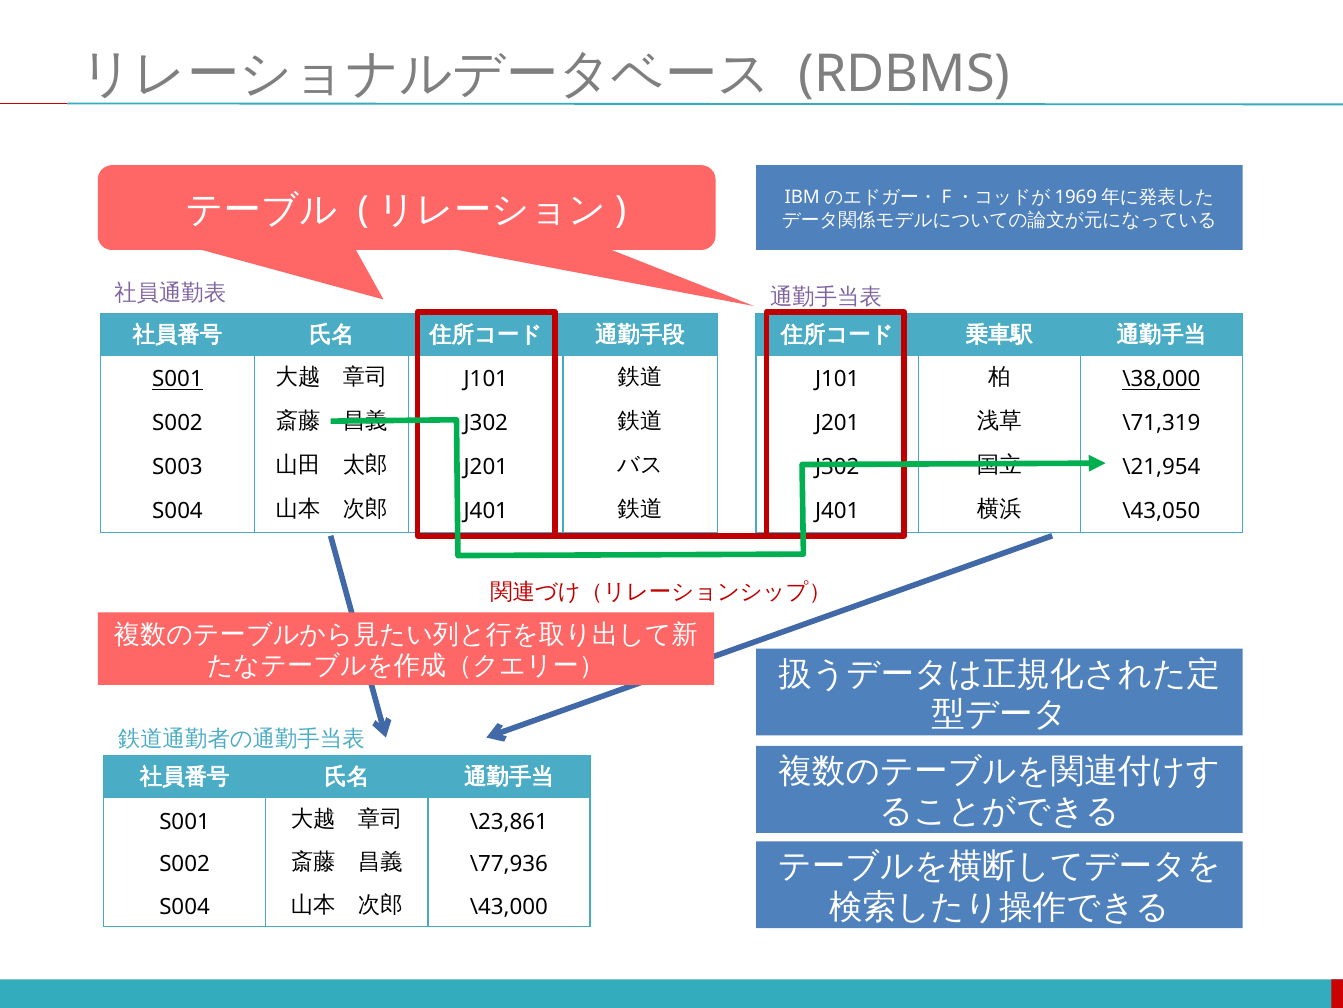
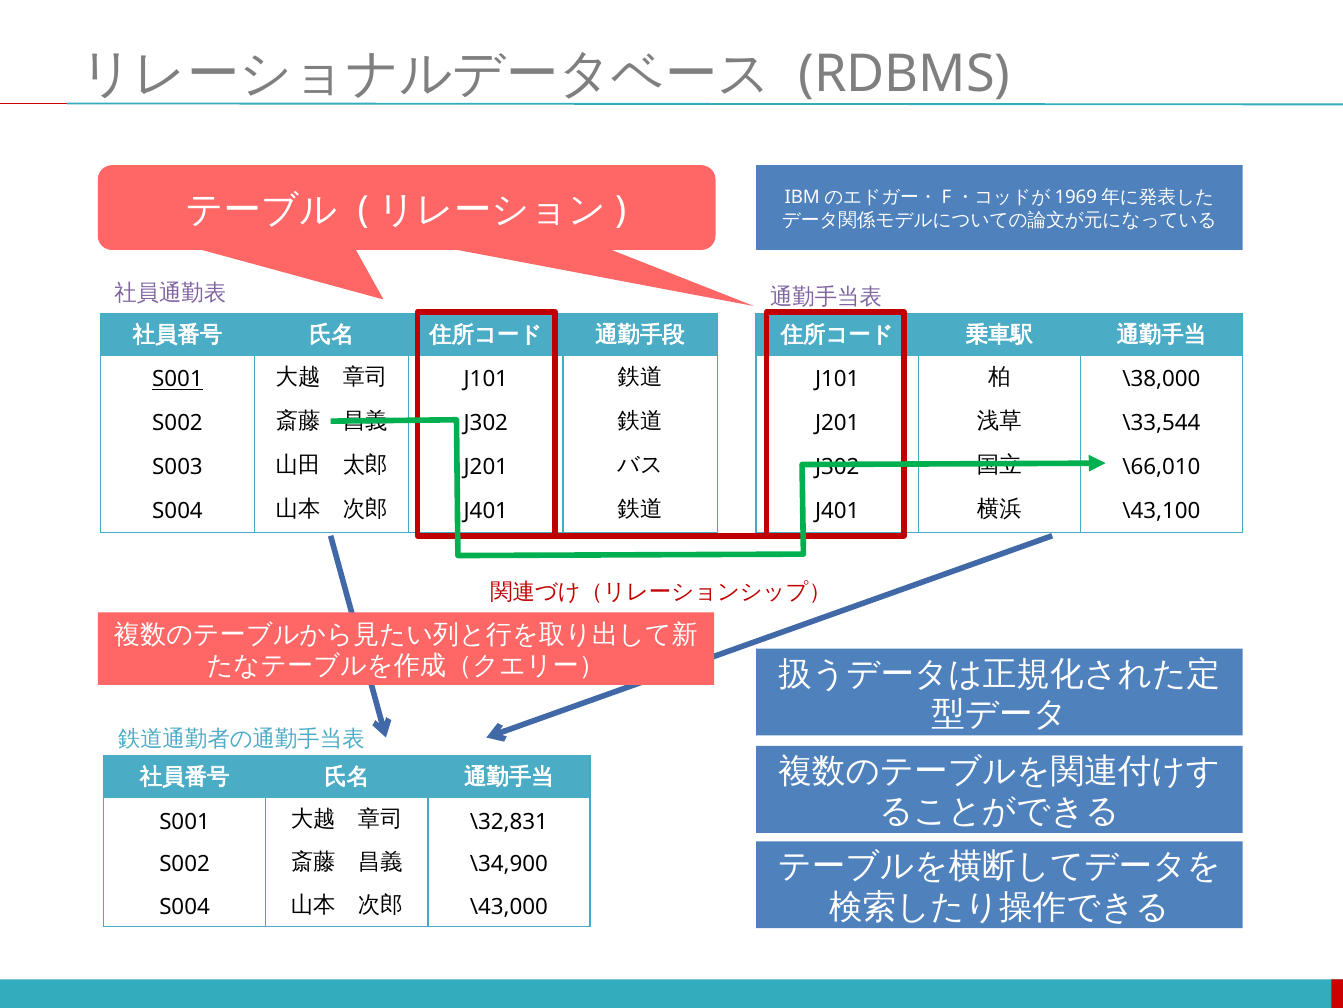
\38,000 underline: present -> none
\71,319: \71,319 -> \33,544
\21,954: \21,954 -> \66,010
\43,050: \43,050 -> \43,100
\23,861: \23,861 -> \32,831
\77,936: \77,936 -> \34,900
